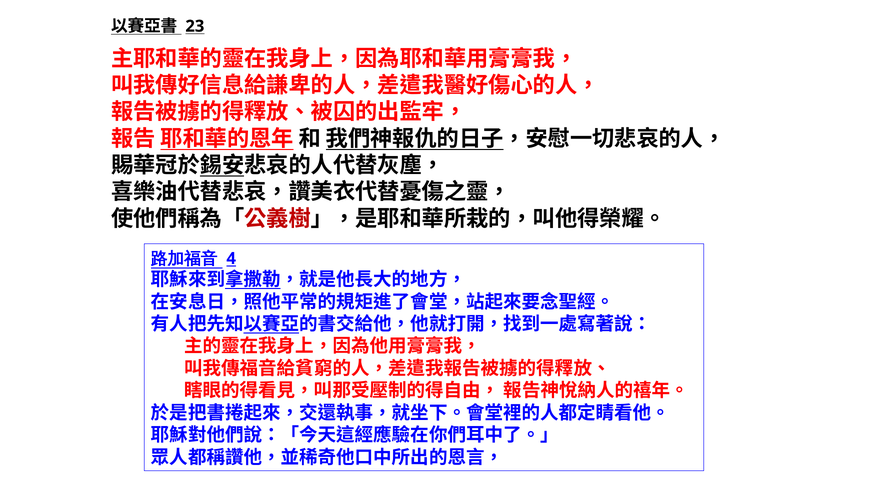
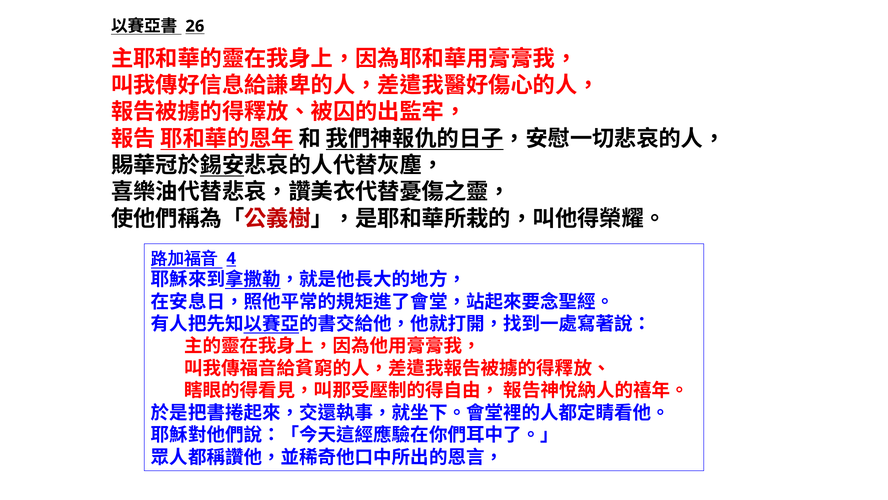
23: 23 -> 26
